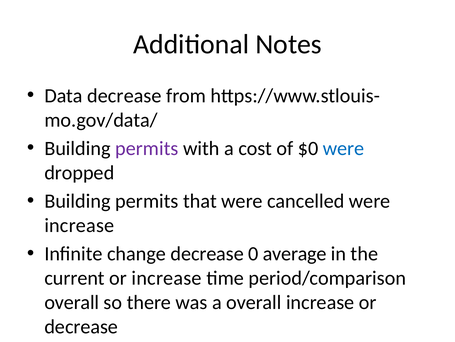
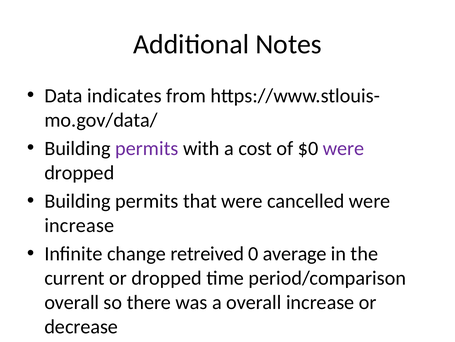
Data decrease: decrease -> indicates
were at (344, 148) colour: blue -> purple
change decrease: decrease -> retreived
or increase: increase -> dropped
